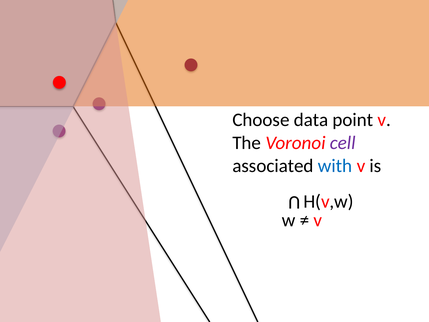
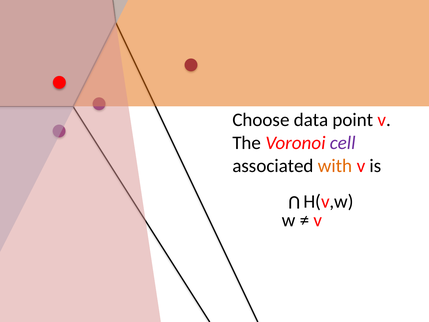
with colour: blue -> orange
